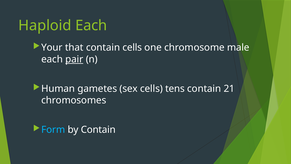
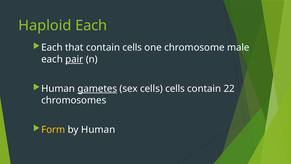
Your at (52, 47): Your -> Each
gametes underline: none -> present
cells tens: tens -> cells
21: 21 -> 22
Form colour: light blue -> yellow
by Contain: Contain -> Human
